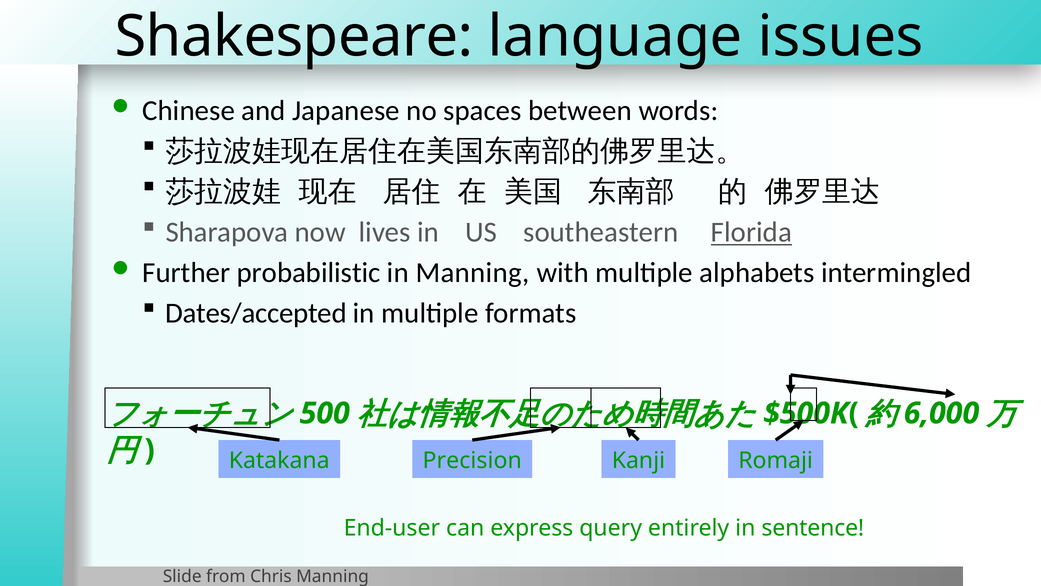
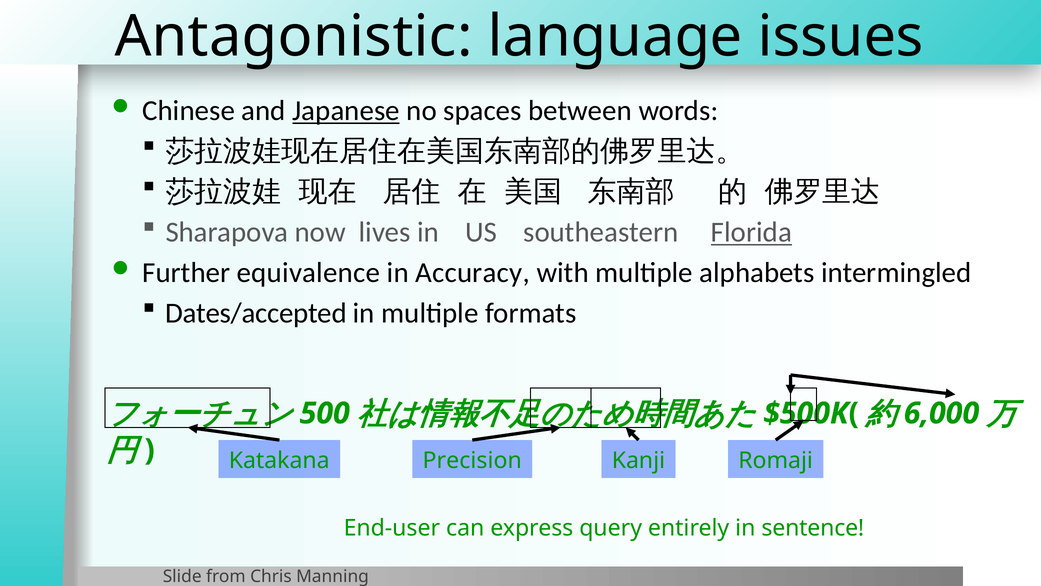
Shakespeare: Shakespeare -> Antagonistic
Japanese underline: none -> present
probabilistic: probabilistic -> equivalence
in Manning: Manning -> Accuracy
